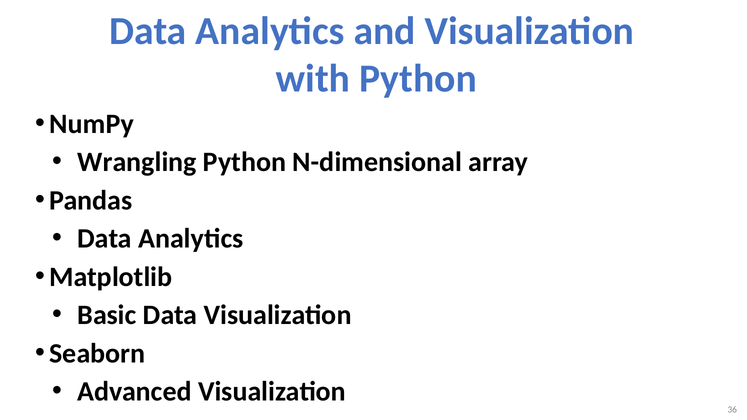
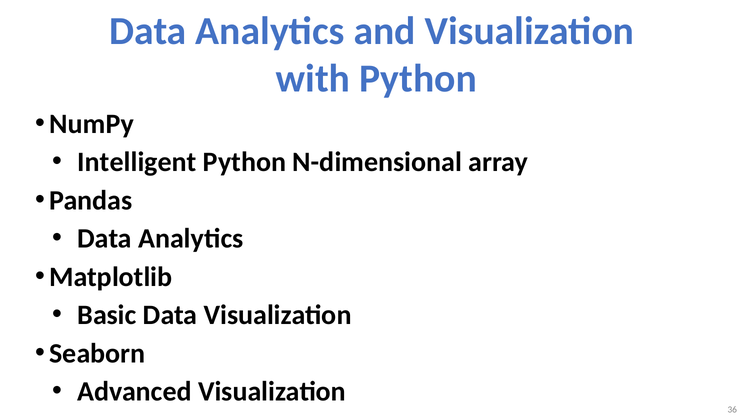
Wrangling: Wrangling -> Intelligent
